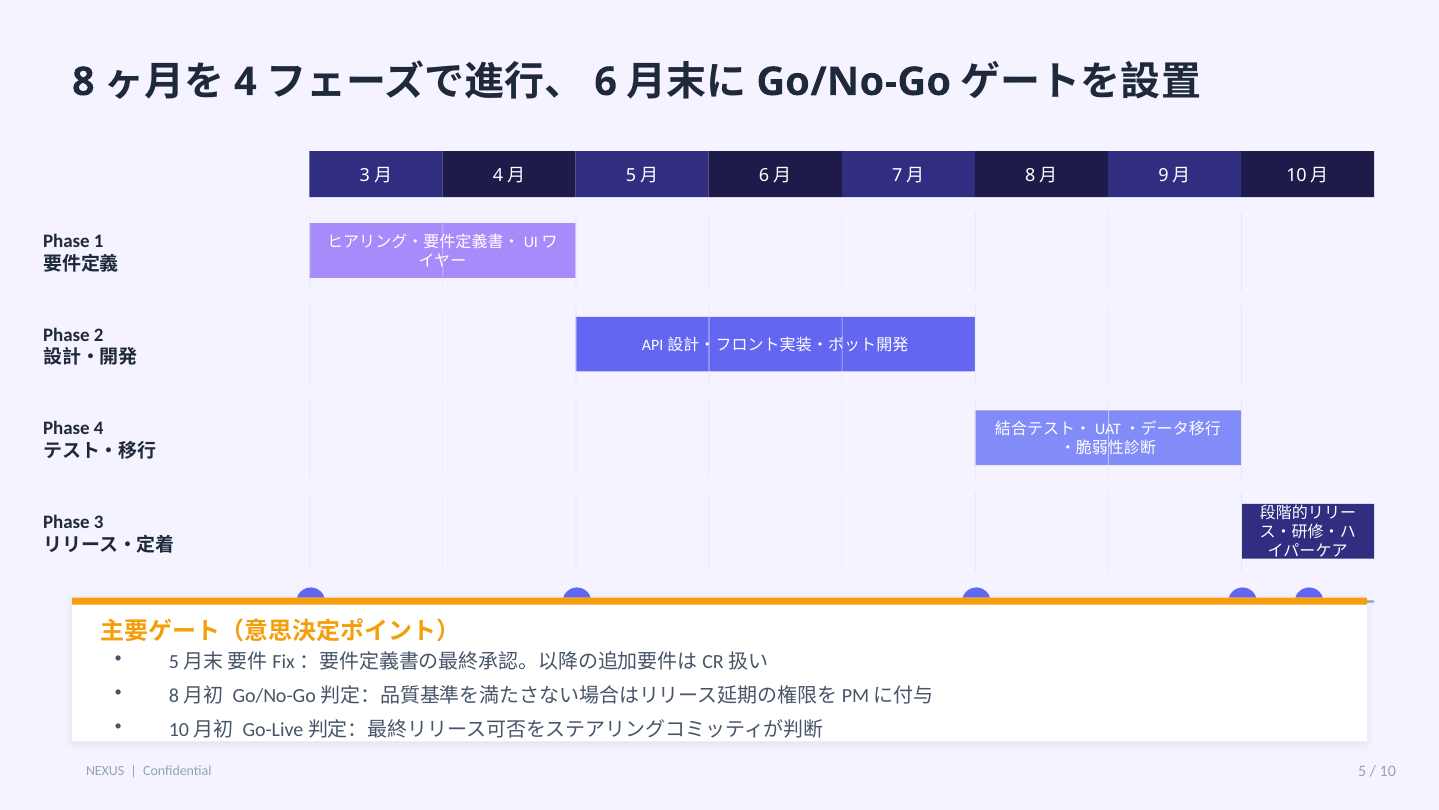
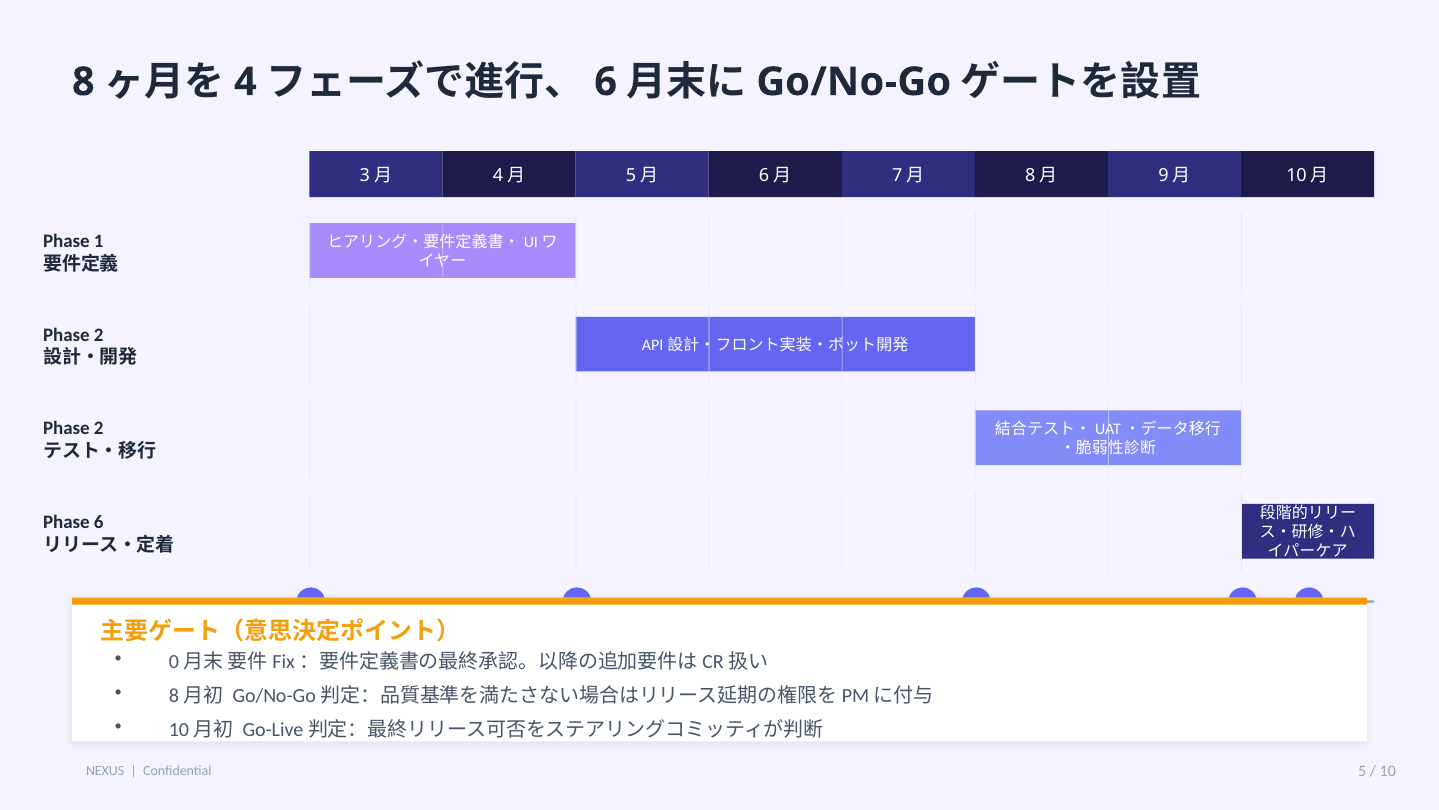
4 at (99, 428): 4 -> 2
Phase 3: 3 -> 6
5 at (174, 662): 5 -> 0
